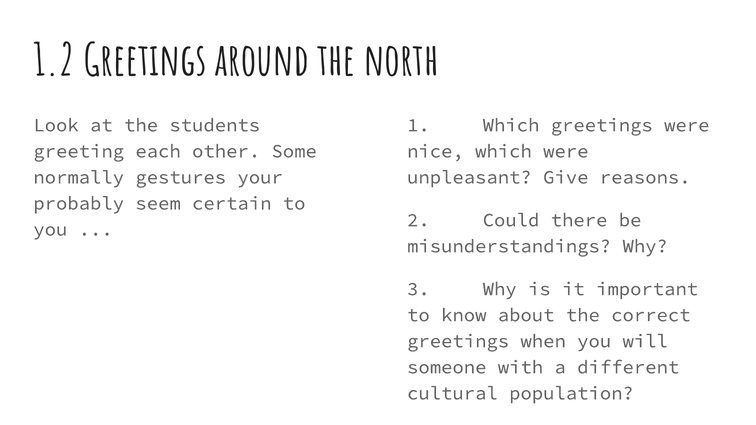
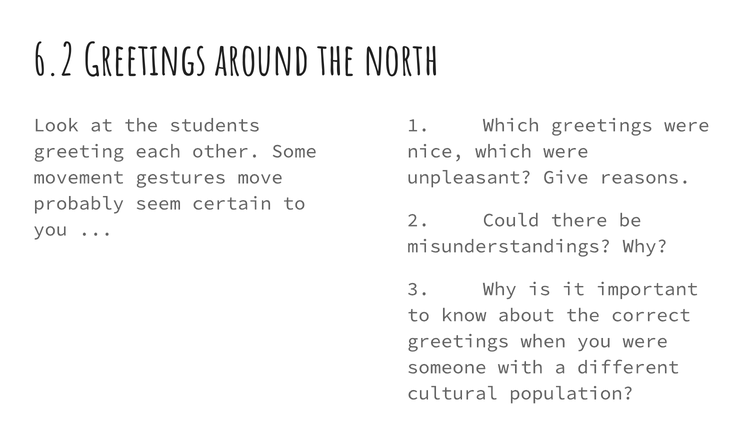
1.2: 1.2 -> 6.2
normally: normally -> movement
your: your -> move
you will: will -> were
